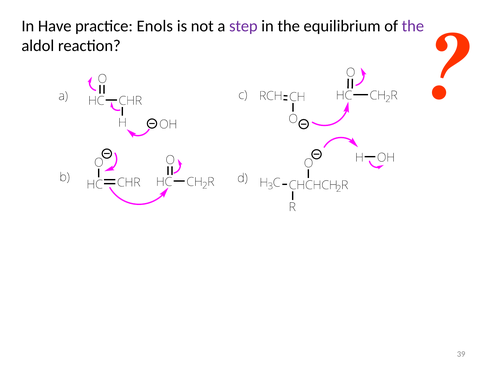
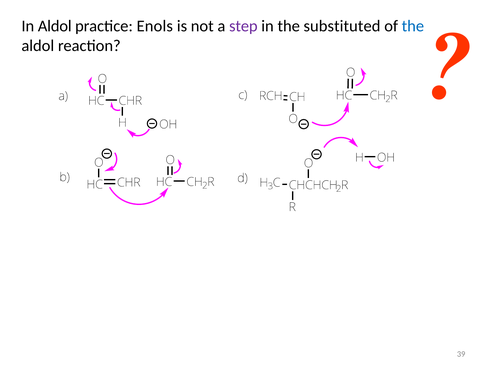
In Have: Have -> Aldol
equilibrium: equilibrium -> substituted
the at (413, 26) colour: purple -> blue
